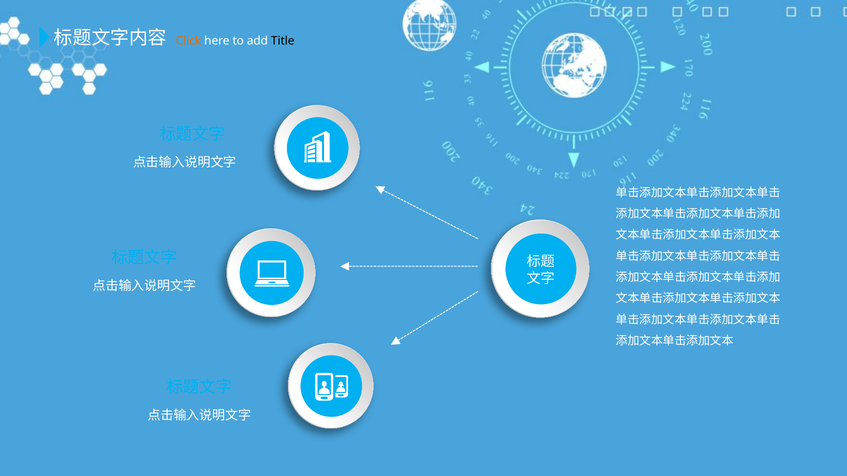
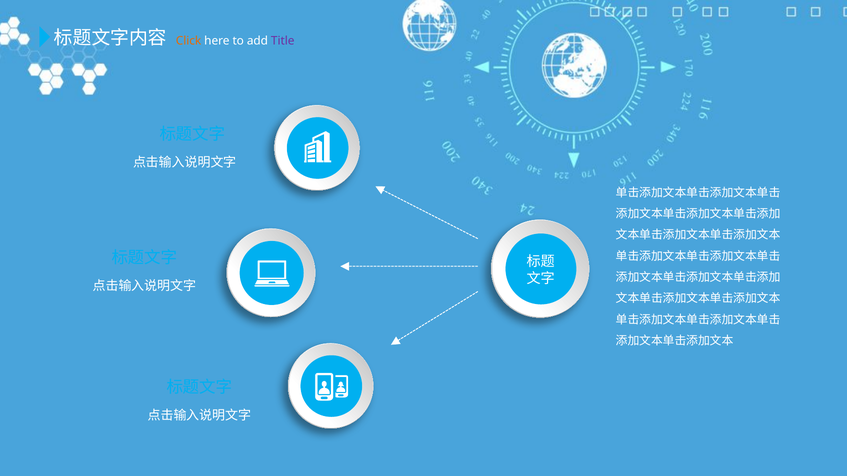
Title colour: black -> purple
